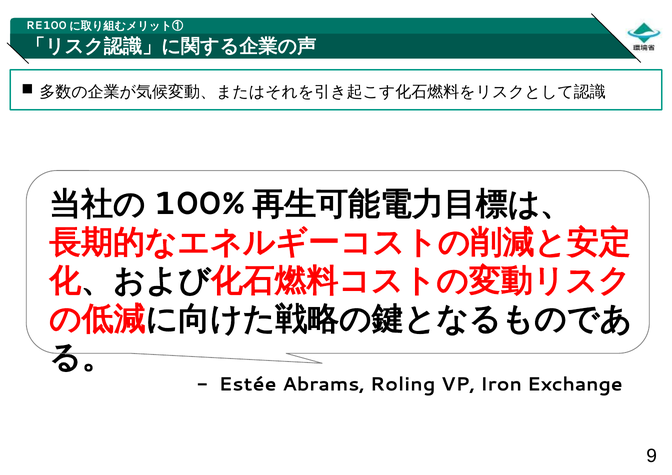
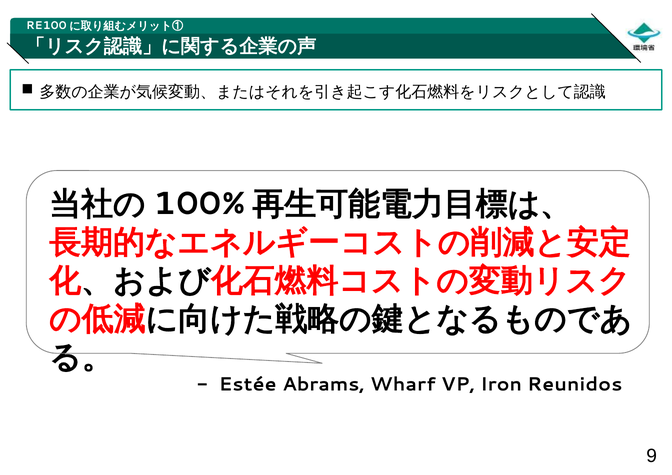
Roling: Roling -> Wharf
Exchange: Exchange -> Reunidos
